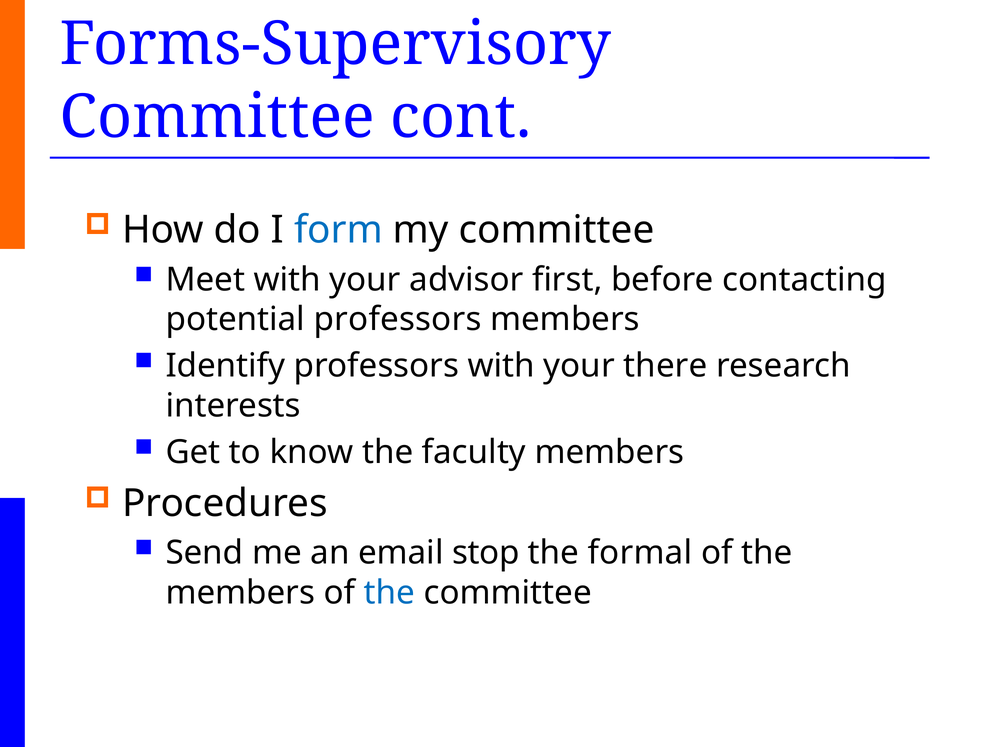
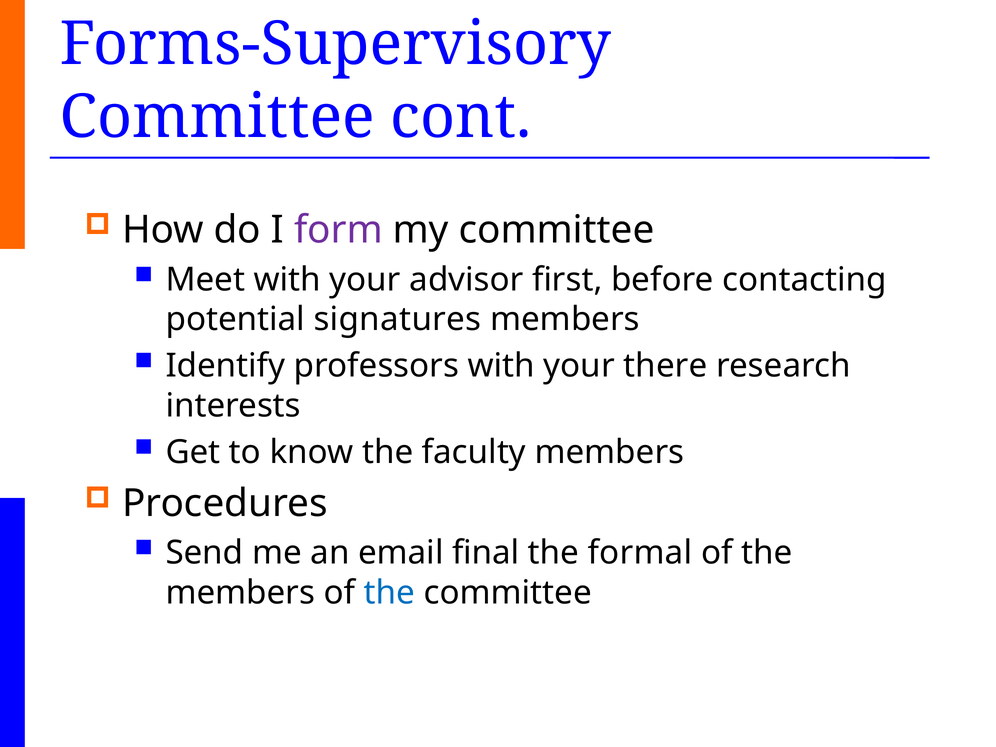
form colour: blue -> purple
potential professors: professors -> signatures
stop: stop -> final
